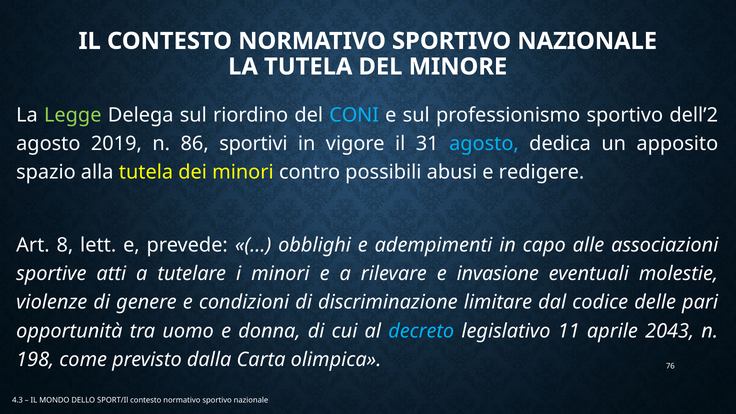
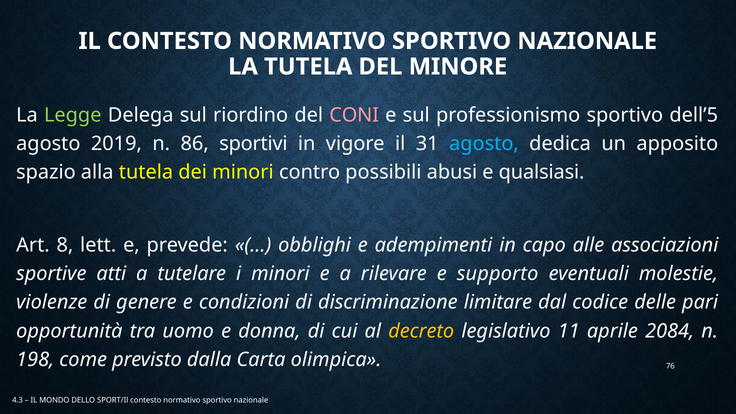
CONI colour: light blue -> pink
dell’2: dell’2 -> dell’5
redigere: redigere -> qualsiasi
invasione: invasione -> supporto
decreto colour: light blue -> yellow
2043: 2043 -> 2084
